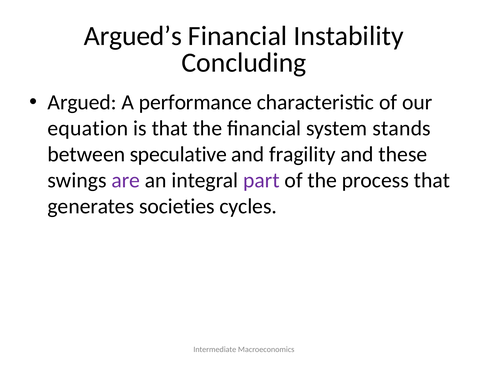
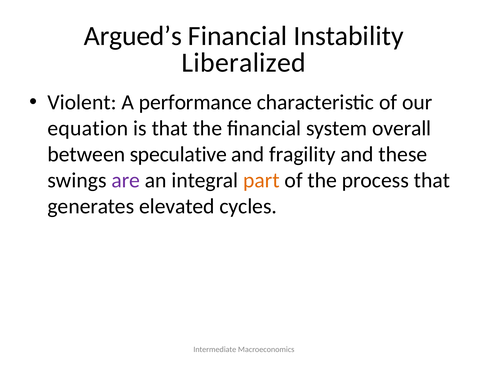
Concluding: Concluding -> Liberalized
Argued: Argued -> Violent
stands: stands -> overall
part colour: purple -> orange
societies: societies -> elevated
